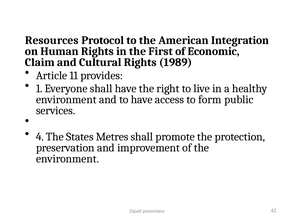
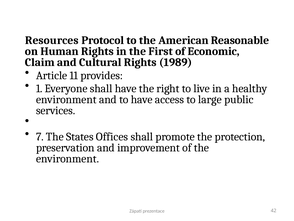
Integration: Integration -> Reasonable
form: form -> large
4: 4 -> 7
Metres: Metres -> Offices
